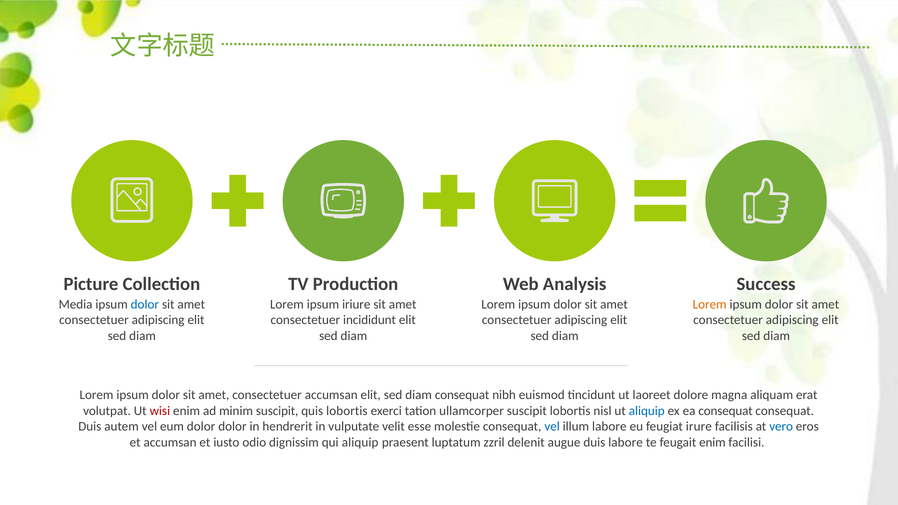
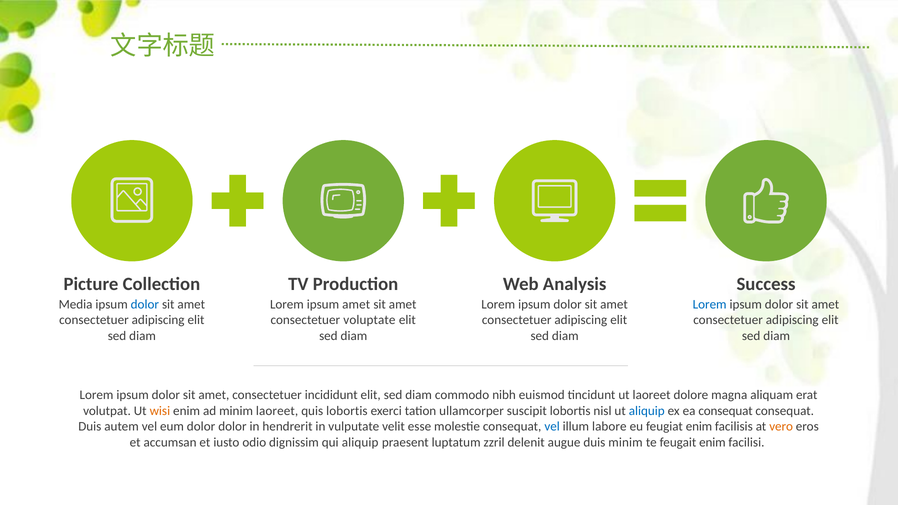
ipsum iriure: iriure -> amet
Lorem at (710, 305) colour: orange -> blue
incididunt: incididunt -> voluptate
consectetuer accumsan: accumsan -> incididunt
diam consequat: consequat -> commodo
wisi colour: red -> orange
minim suscipit: suscipit -> laoreet
feugiat irure: irure -> enim
vero colour: blue -> orange
duis labore: labore -> minim
